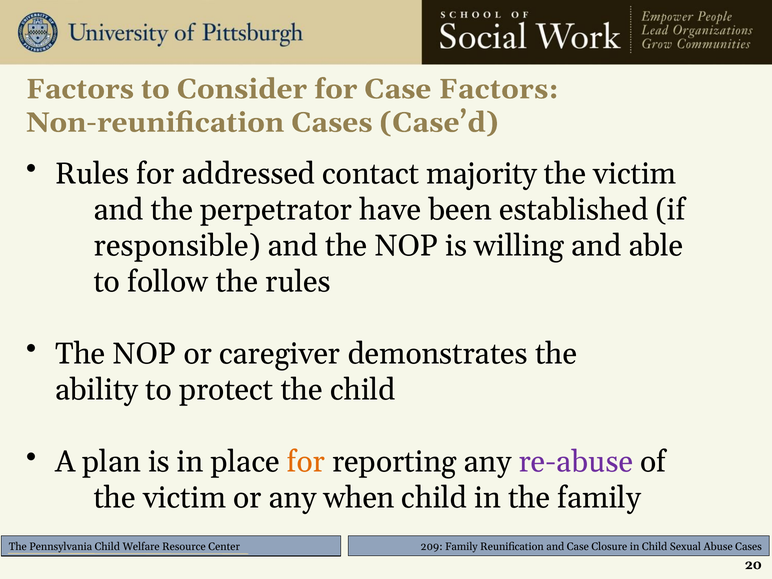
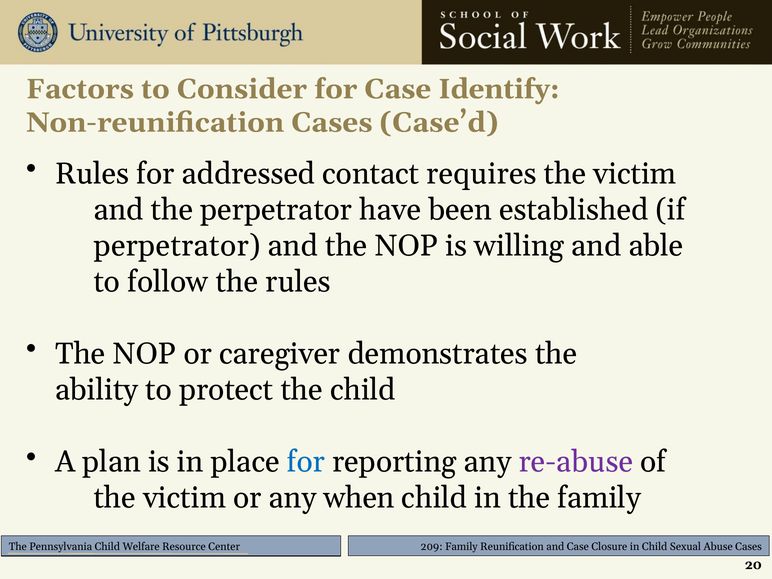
Case Factors: Factors -> Identify
majority: majority -> requires
responsible at (177, 246): responsible -> perpetrator
for at (306, 462) colour: orange -> blue
